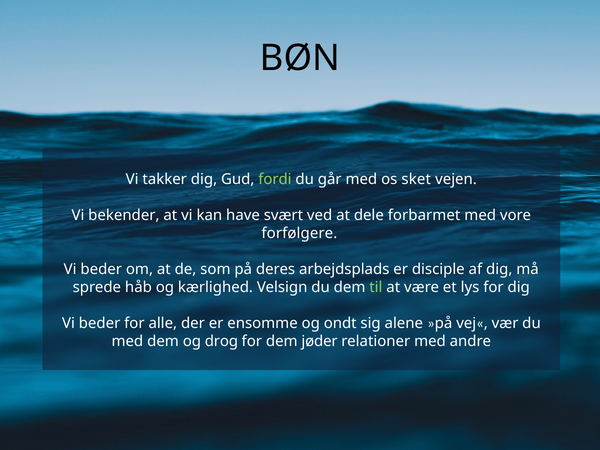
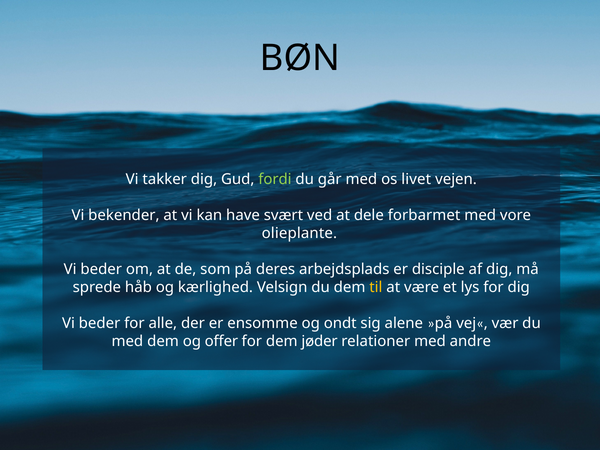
sket: sket -> livet
forfølgere: forfølgere -> olieplante
til colour: light green -> yellow
drog: drog -> offer
